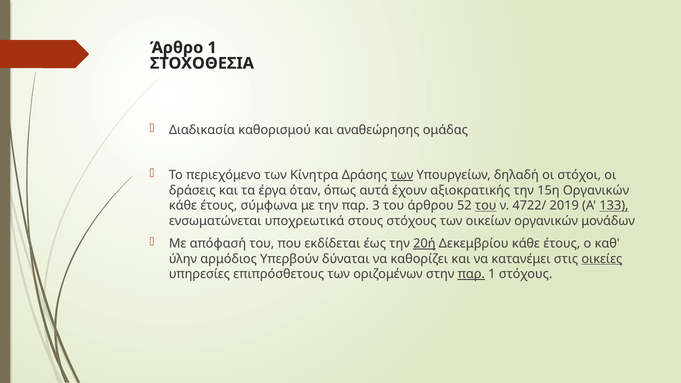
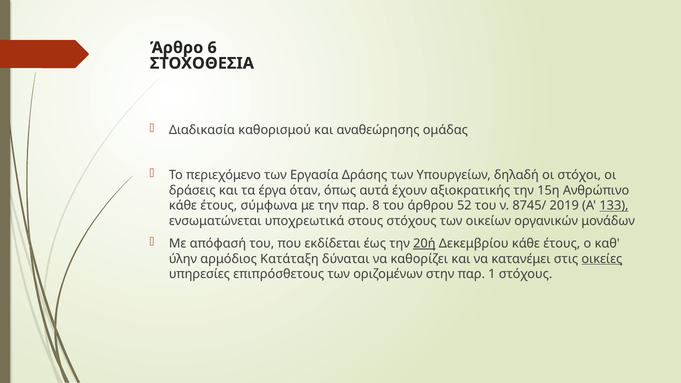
Άρθρο 1: 1 -> 6
Κίνητρα: Κίνητρα -> Εργασία
των at (402, 175) underline: present -> none
15η Οργανικών: Οργανικών -> Ανθρώπινο
3: 3 -> 8
του at (486, 206) underline: present -> none
4722/: 4722/ -> 8745/
Υπερβούν: Υπερβούν -> Κατάταξη
παρ at (471, 274) underline: present -> none
